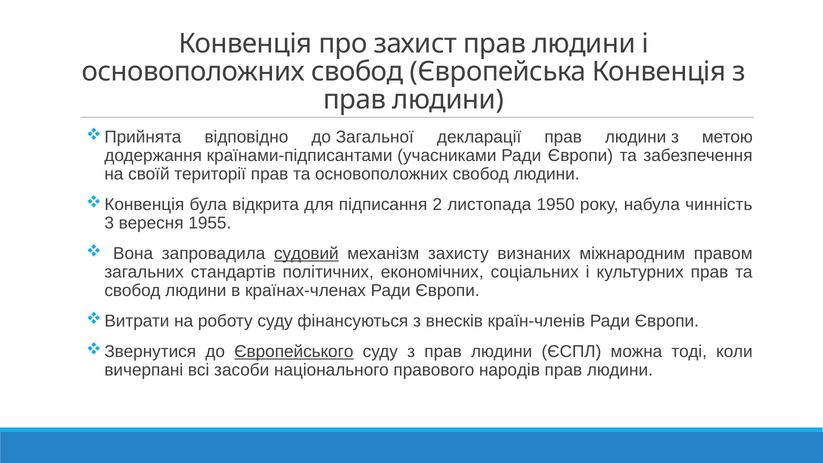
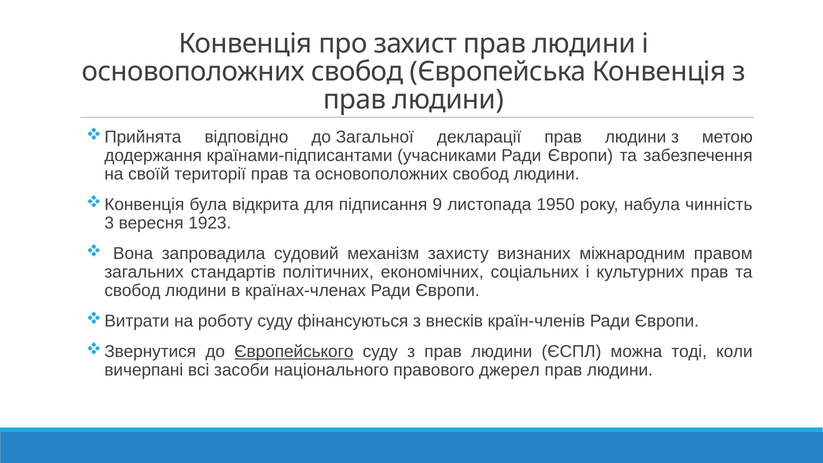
2: 2 -> 9
1955: 1955 -> 1923
судовий underline: present -> none
народів: народів -> джерел
